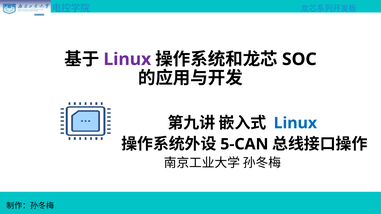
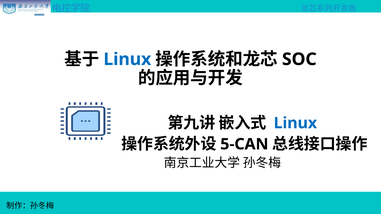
Linux at (127, 59) colour: purple -> blue
